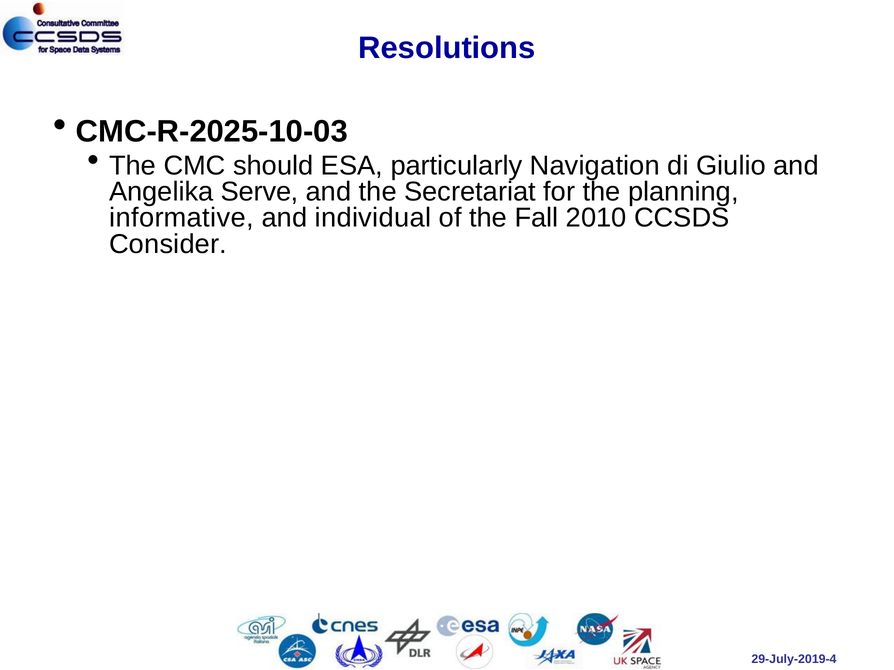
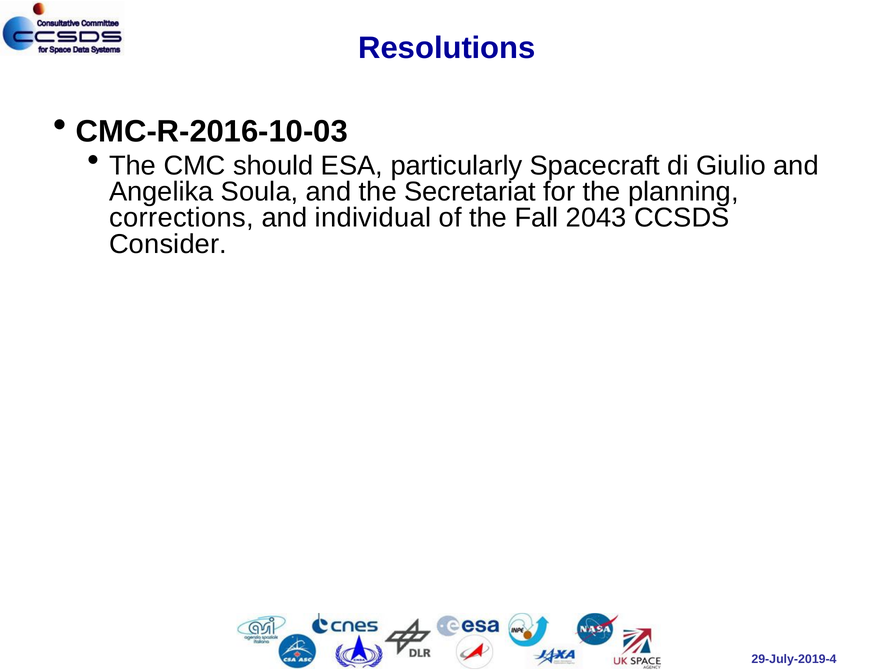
CMC-R-2025-10-03: CMC-R-2025-10-03 -> CMC-R-2016-10-03
Navigation: Navigation -> Spacecraft
Serve: Serve -> Soula
informative: informative -> corrections
2010: 2010 -> 2043
